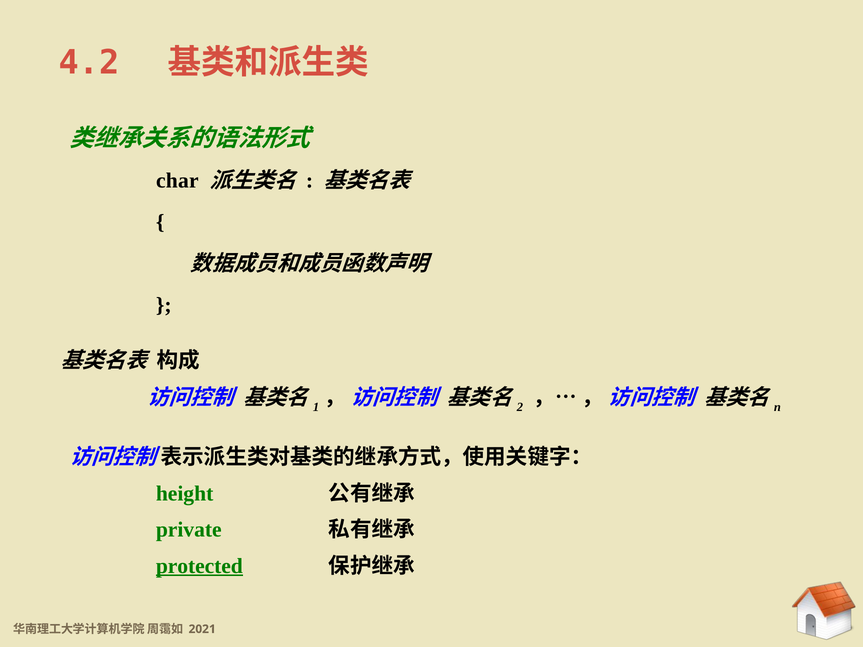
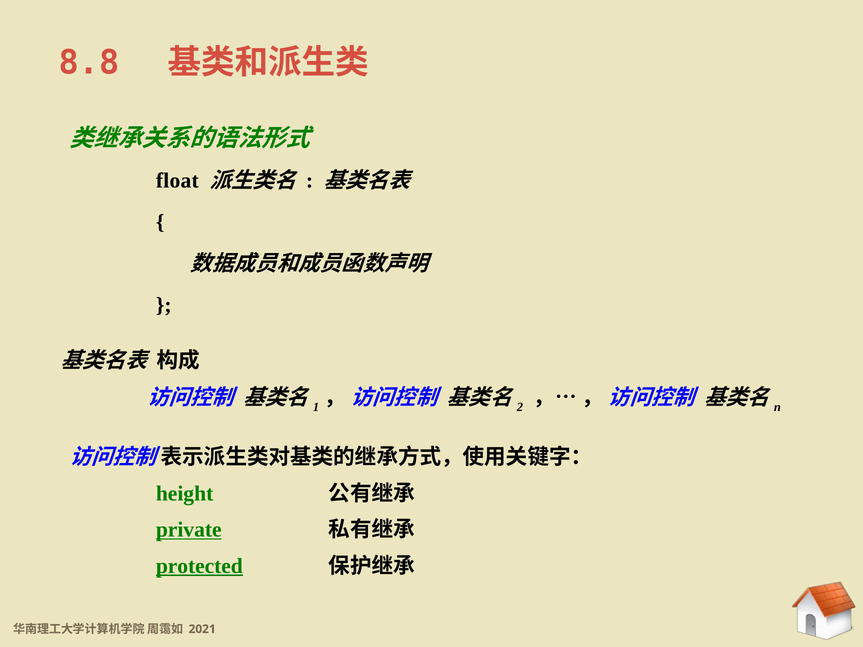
4.2: 4.2 -> 8.8
char: char -> float
private underline: none -> present
